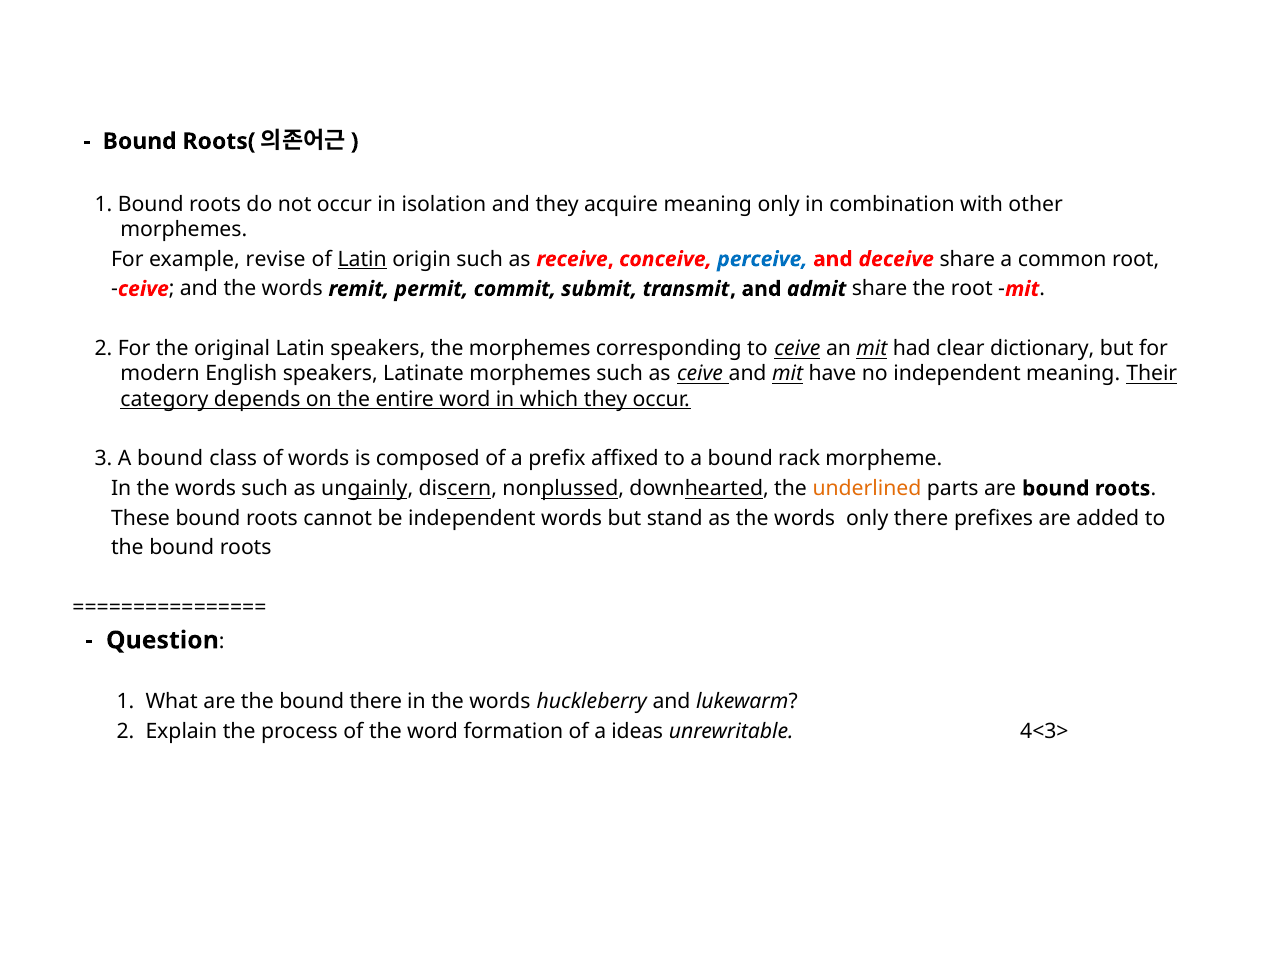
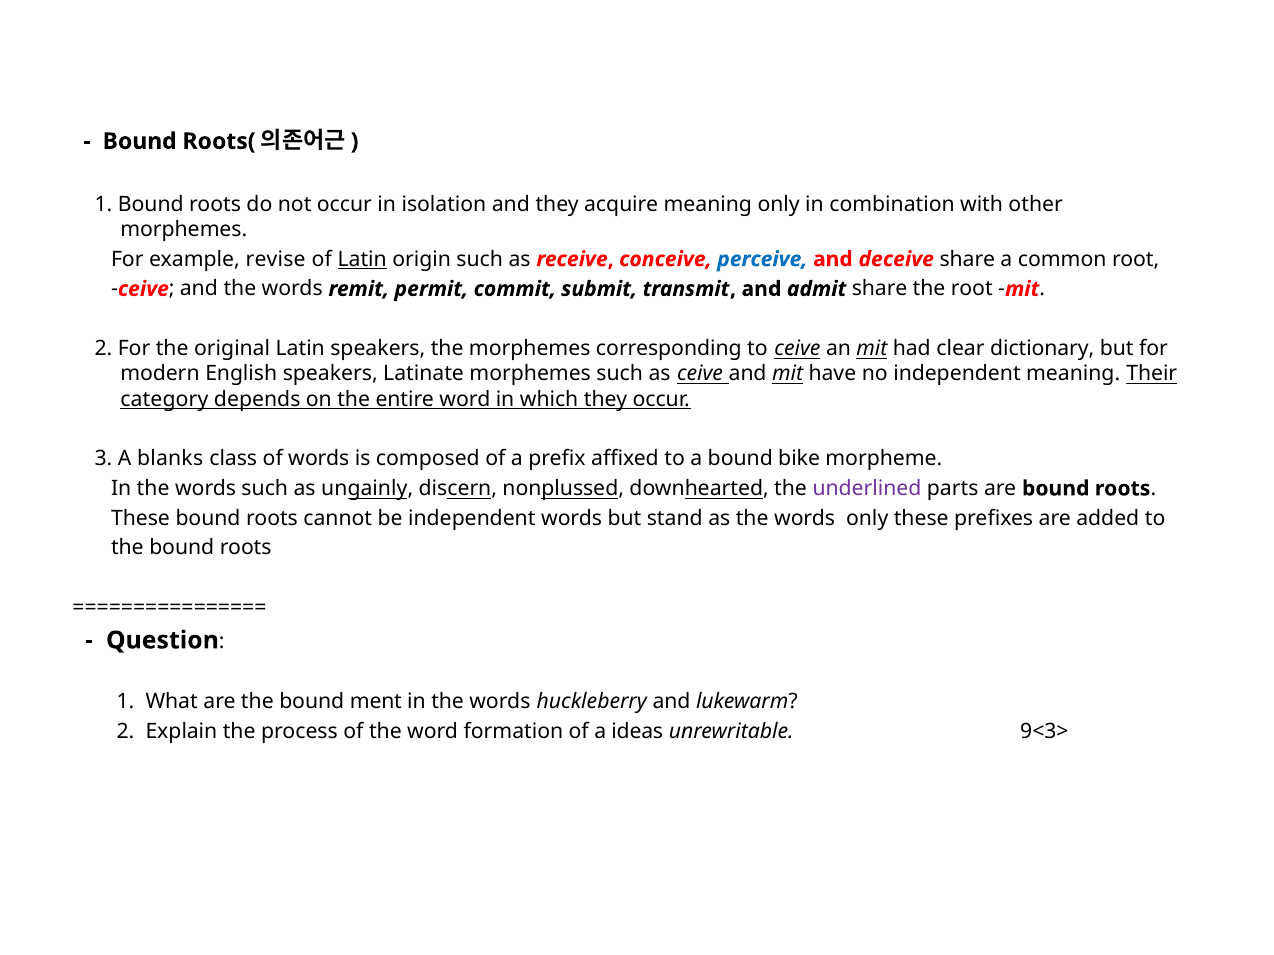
3 A bound: bound -> blanks
rack: rack -> bike
underlined colour: orange -> purple
only there: there -> these
bound there: there -> ment
4<3>: 4<3> -> 9<3>
